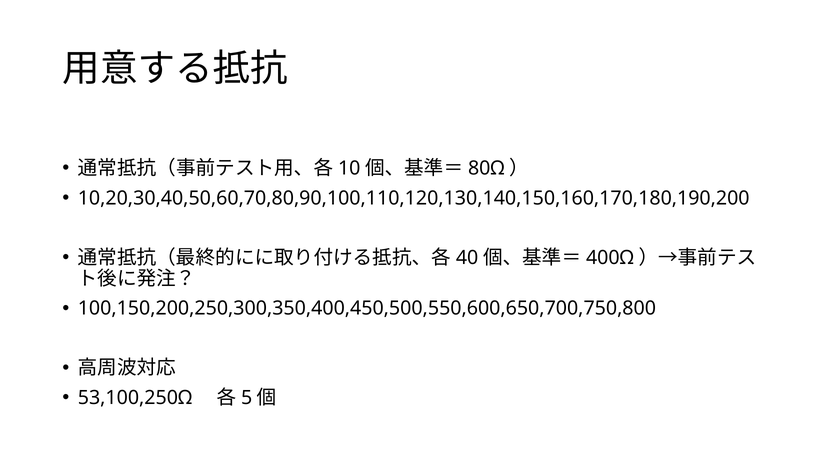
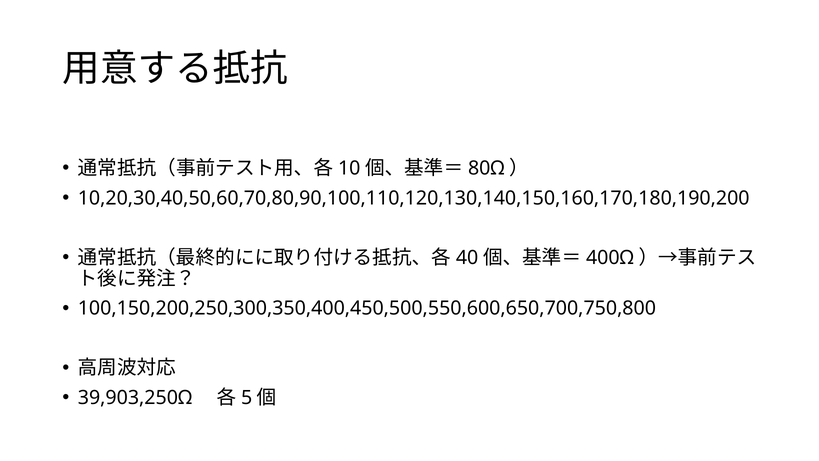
53,100,250Ω: 53,100,250Ω -> 39,903,250Ω
